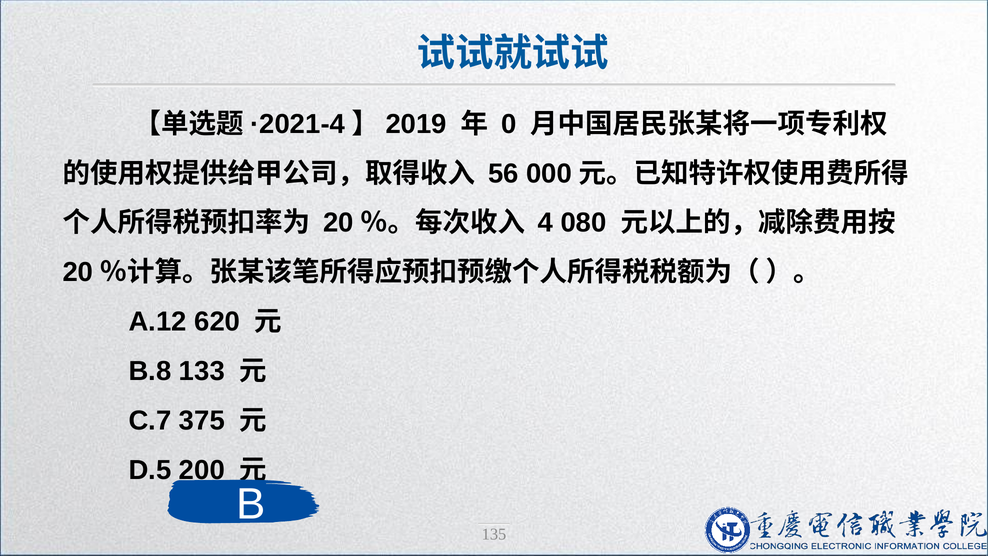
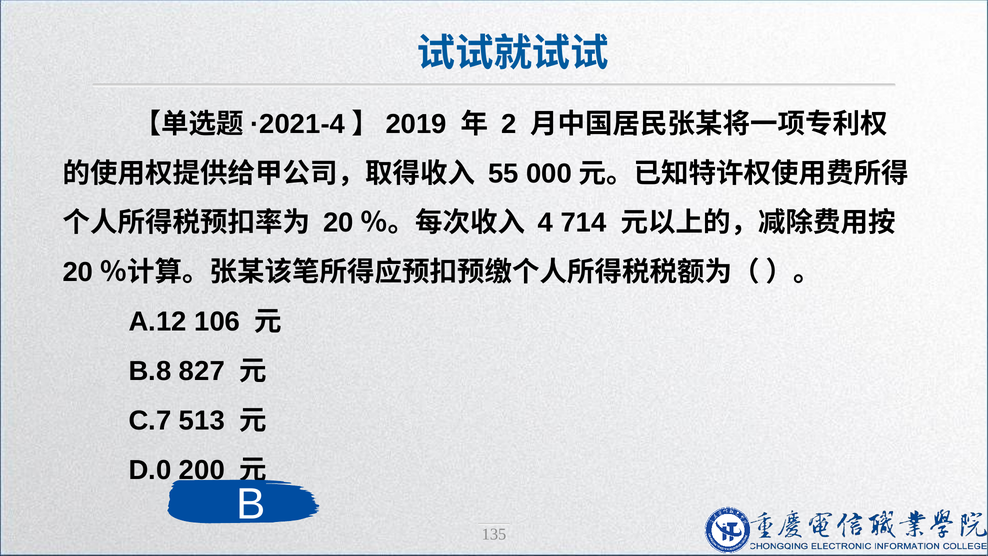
0: 0 -> 2
56: 56 -> 55
080: 080 -> 714
620: 620 -> 106
133: 133 -> 827
375: 375 -> 513
D.5: D.5 -> D.0
